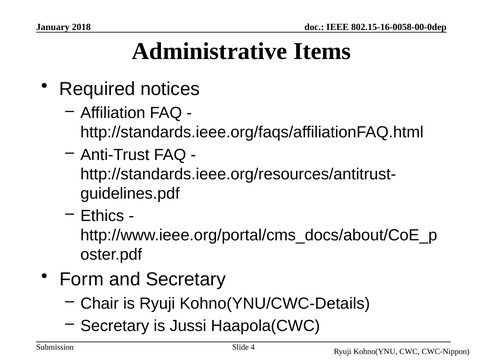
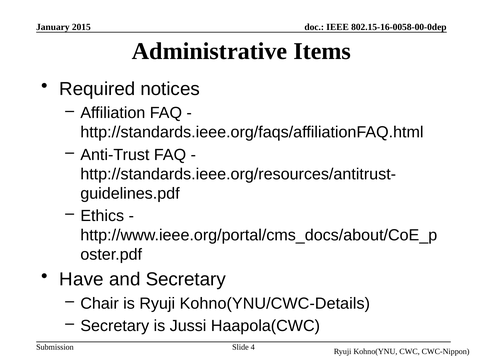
2018: 2018 -> 2015
Form: Form -> Have
